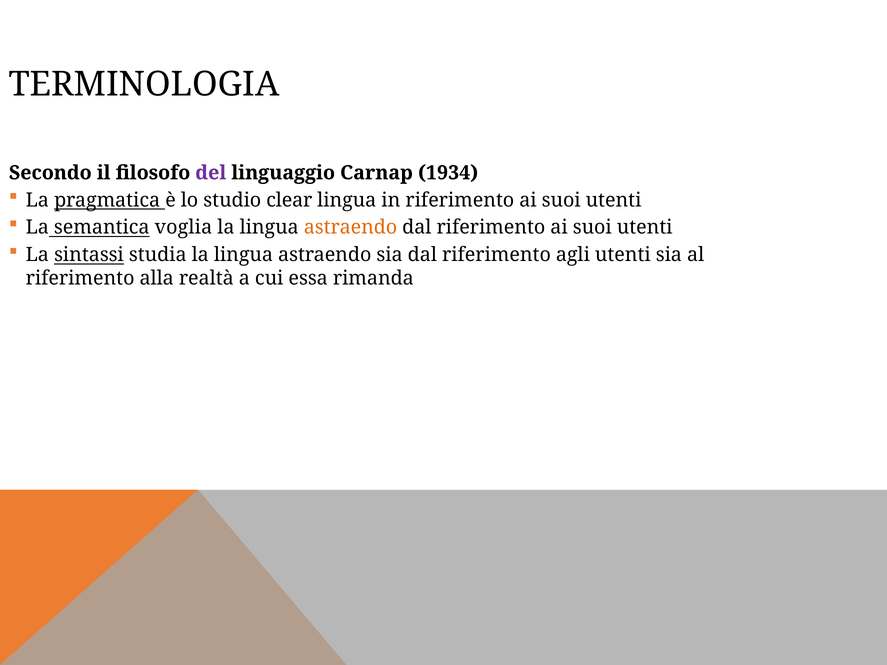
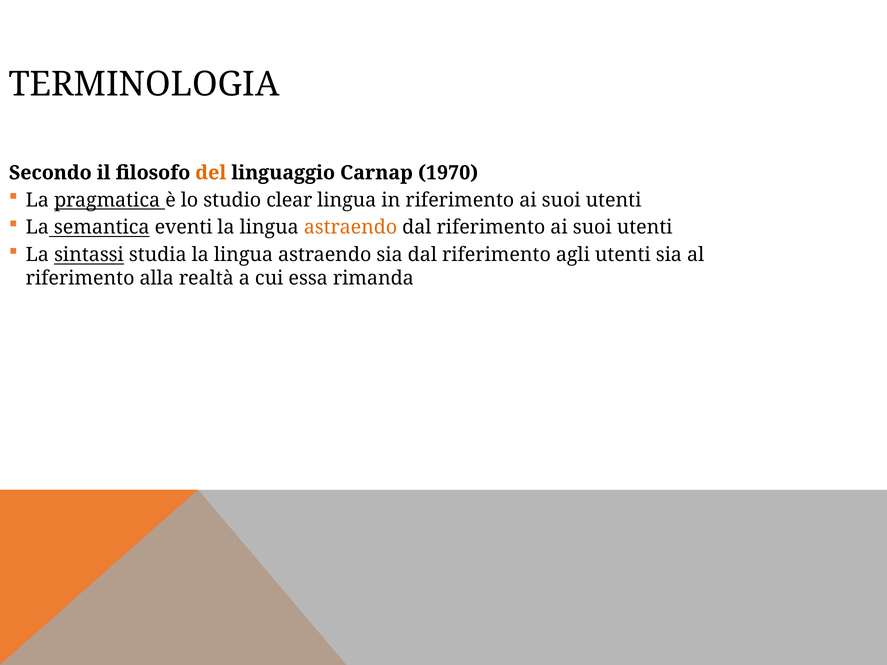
del colour: purple -> orange
1934: 1934 -> 1970
voglia: voglia -> eventi
